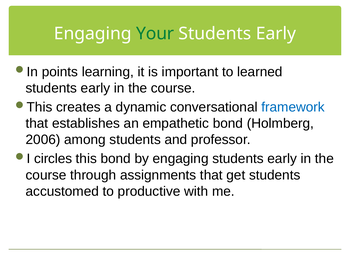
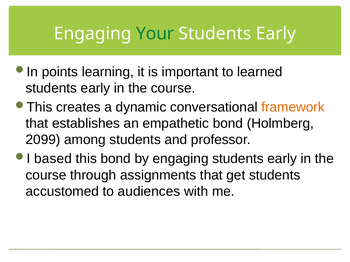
framework colour: blue -> orange
2006: 2006 -> 2099
circles: circles -> based
productive: productive -> audiences
